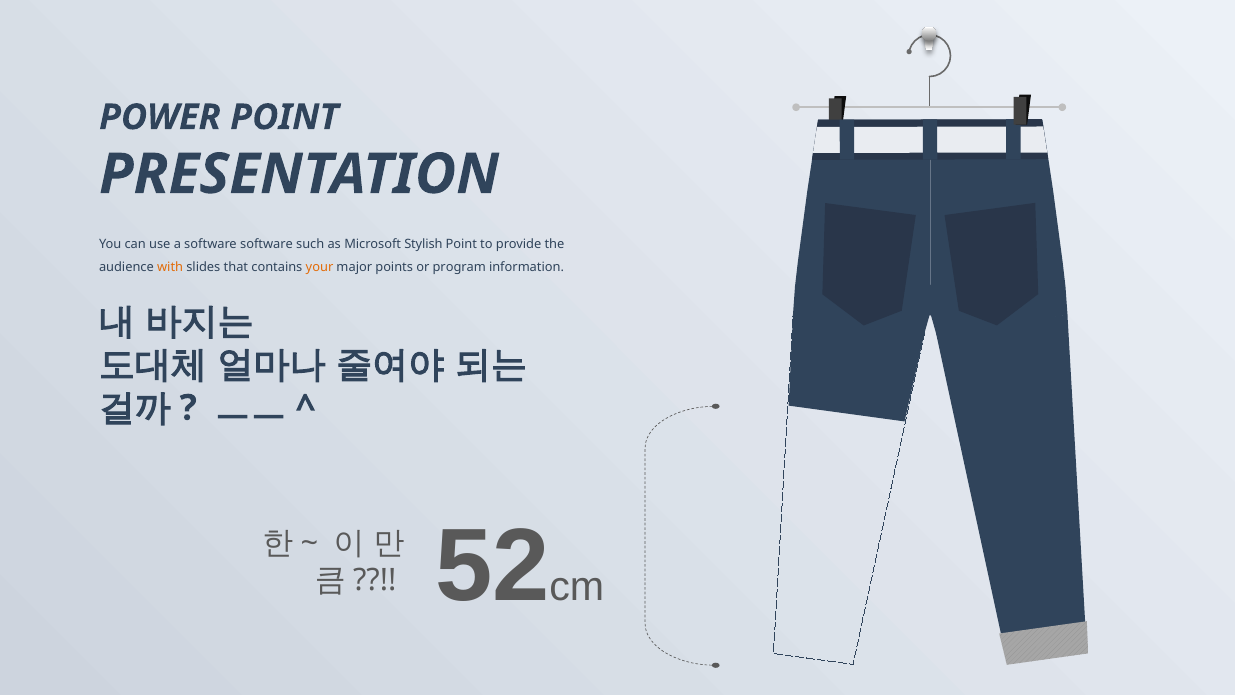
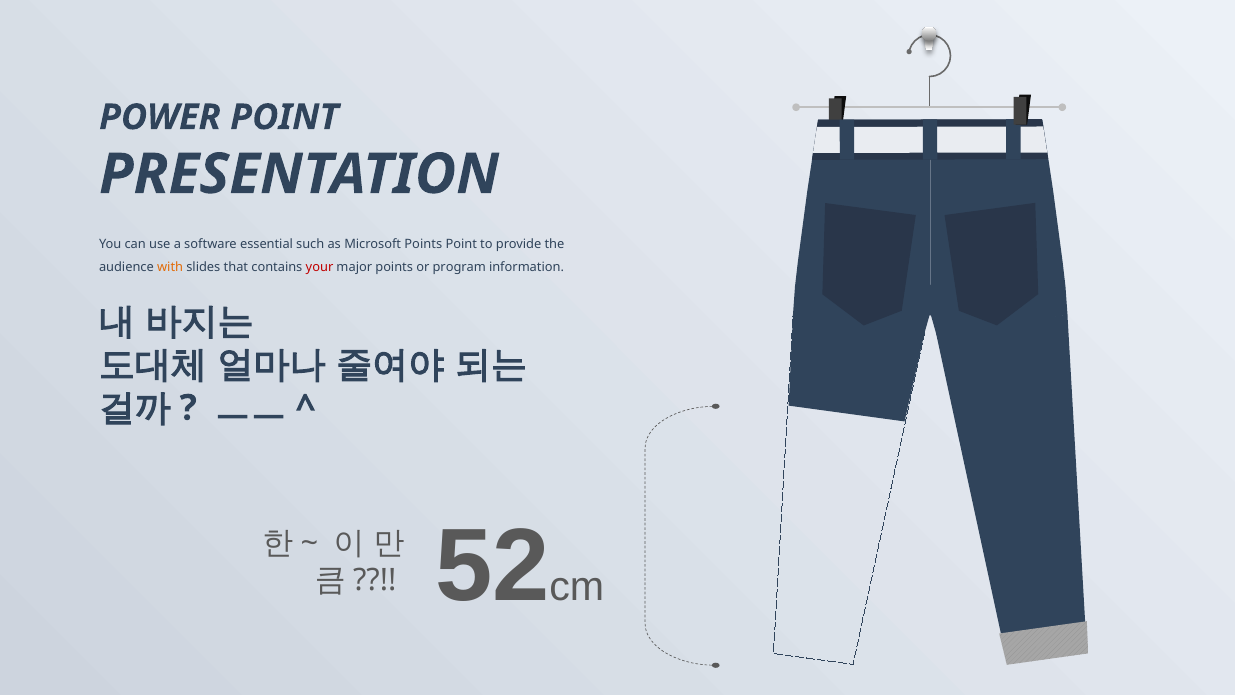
software software: software -> essential
Microsoft Stylish: Stylish -> Points
your colour: orange -> red
